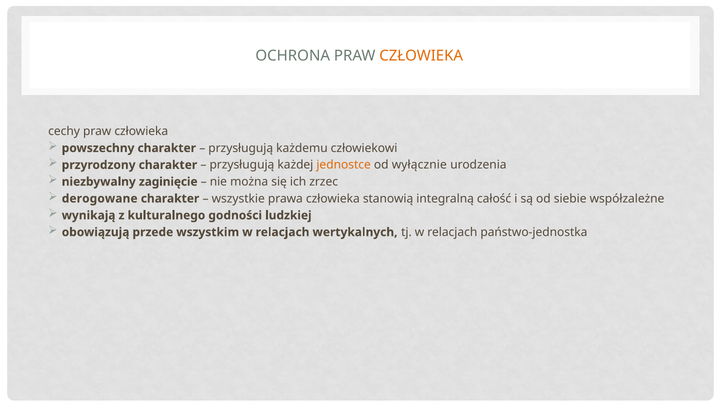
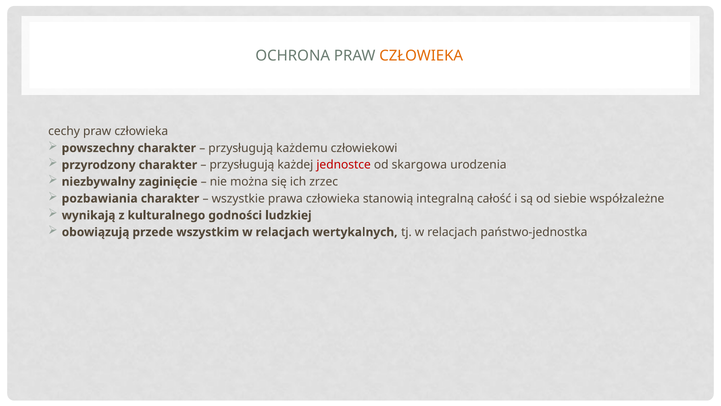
jednostce colour: orange -> red
wyłącznie: wyłącznie -> skargowa
derogowane: derogowane -> pozbawiania
